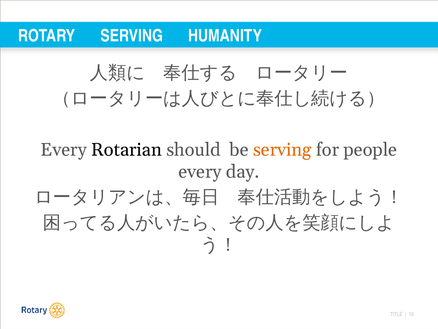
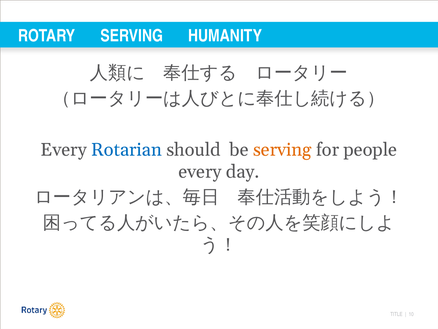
Rotarian colour: black -> blue
